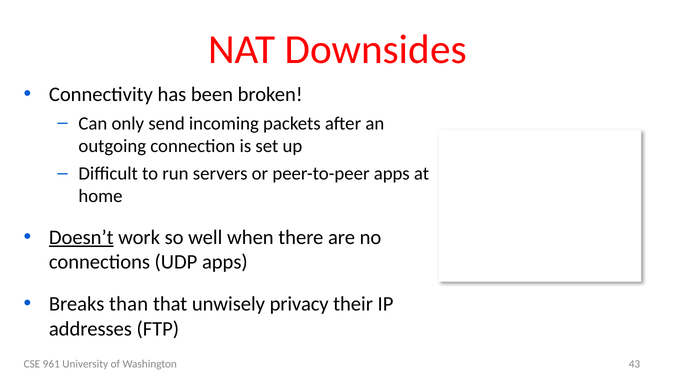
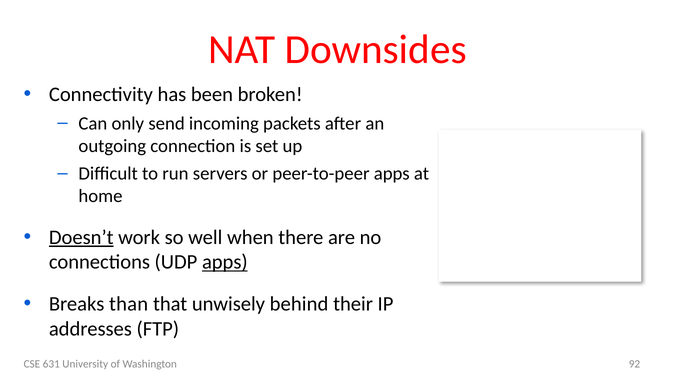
apps at (225, 262) underline: none -> present
privacy: privacy -> behind
961: 961 -> 631
43: 43 -> 92
